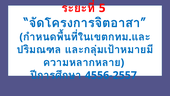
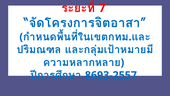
5: 5 -> 7
4556-2557: 4556-2557 -> 8693-2557
